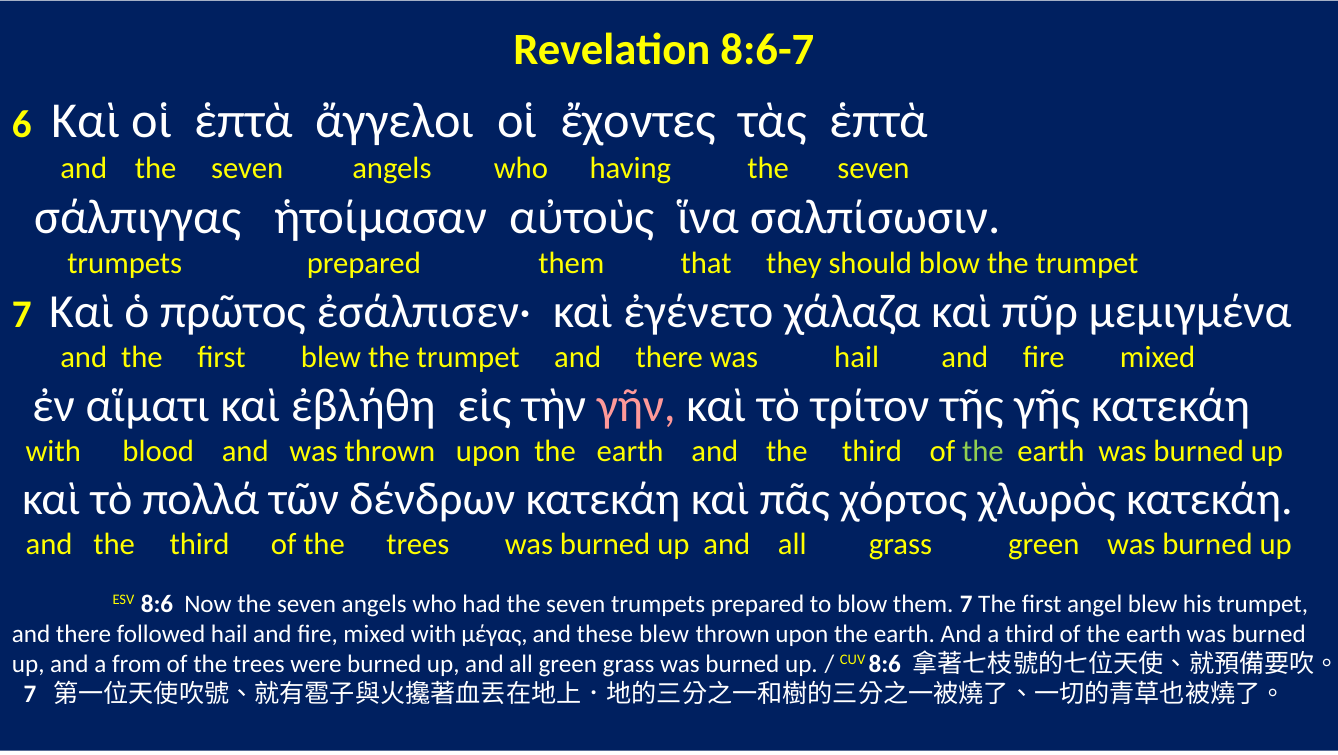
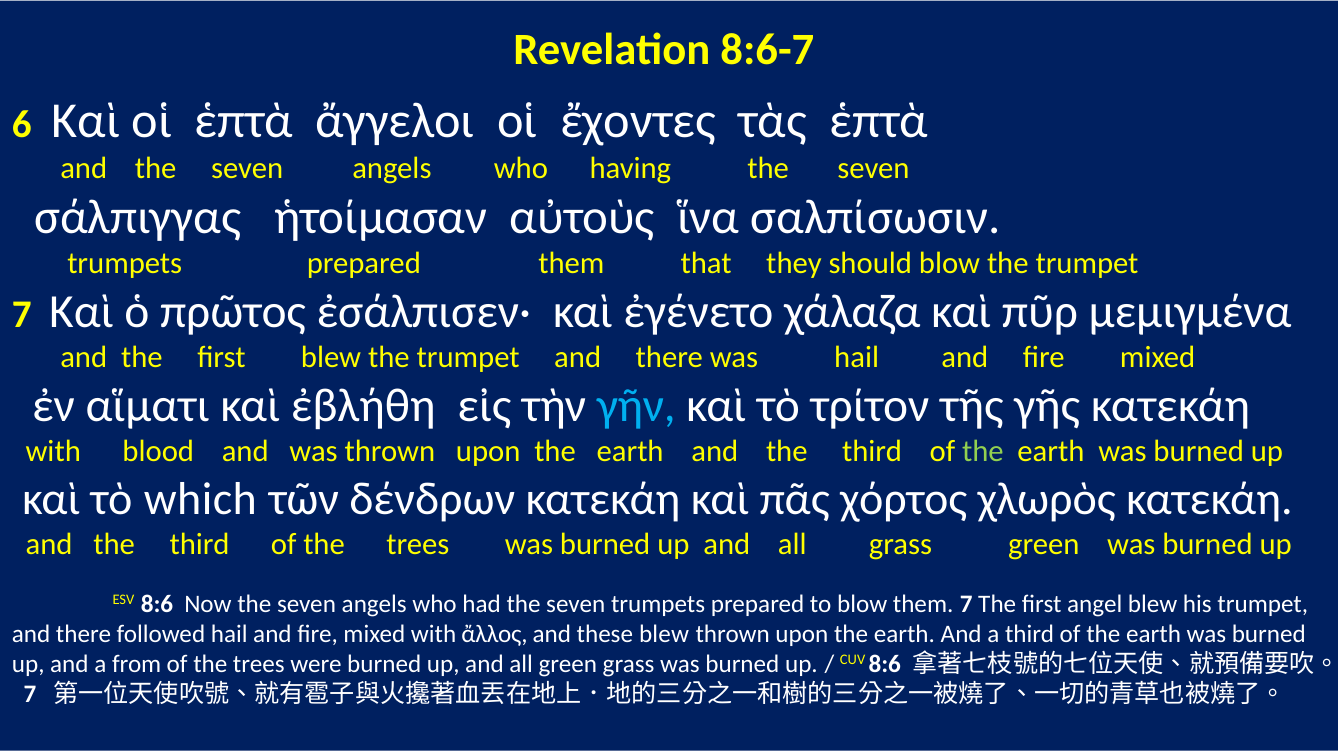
γῆν colour: pink -> light blue
πολλά: πολλά -> which
μέγας: μέγας -> ἄλλος
